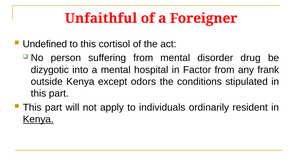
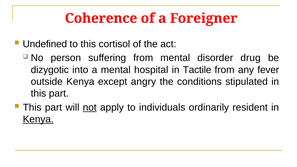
Unfaithful: Unfaithful -> Coherence
Factor: Factor -> Tactile
frank: frank -> fever
odors: odors -> angry
not underline: none -> present
